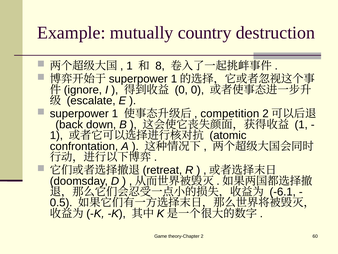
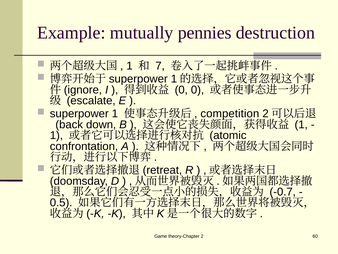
country: country -> pennies
8: 8 -> 7
-6.1: -6.1 -> -0.7
